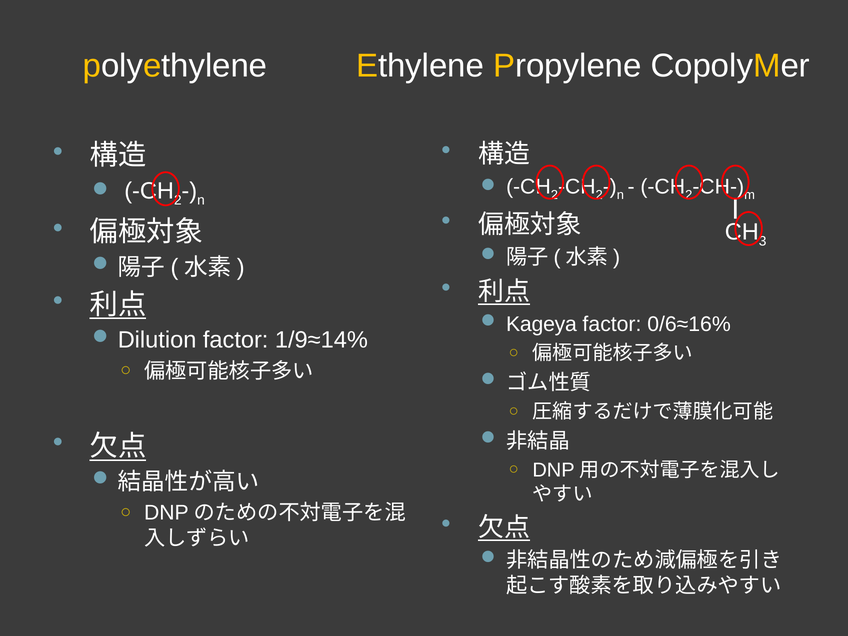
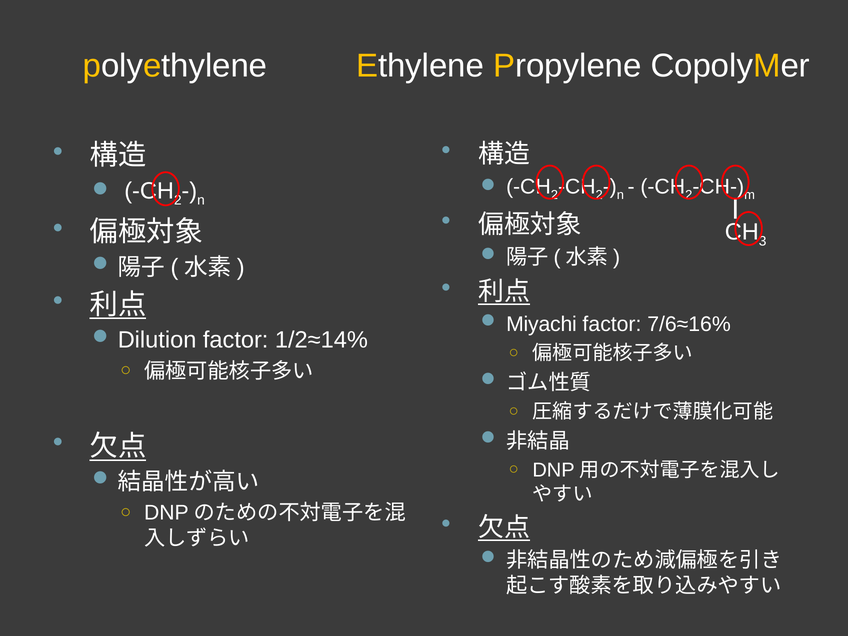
Kageya: Kageya -> Miyachi
0/6≈16%: 0/6≈16% -> 7/6≈16%
1/9≈14%: 1/9≈14% -> 1/2≈14%
